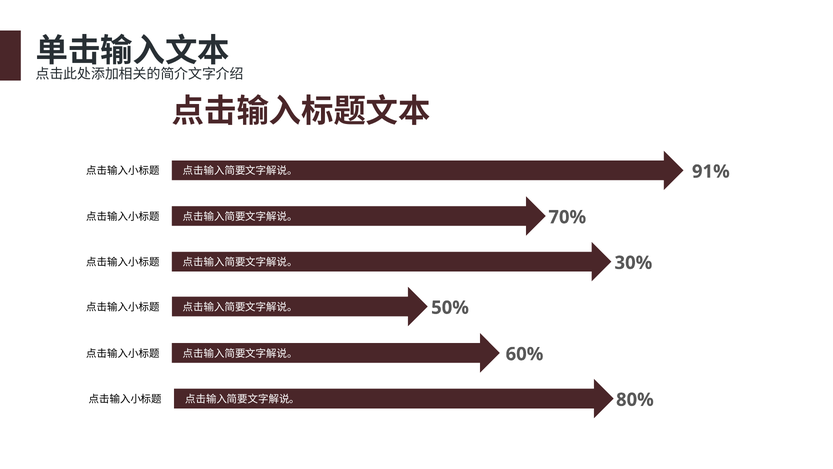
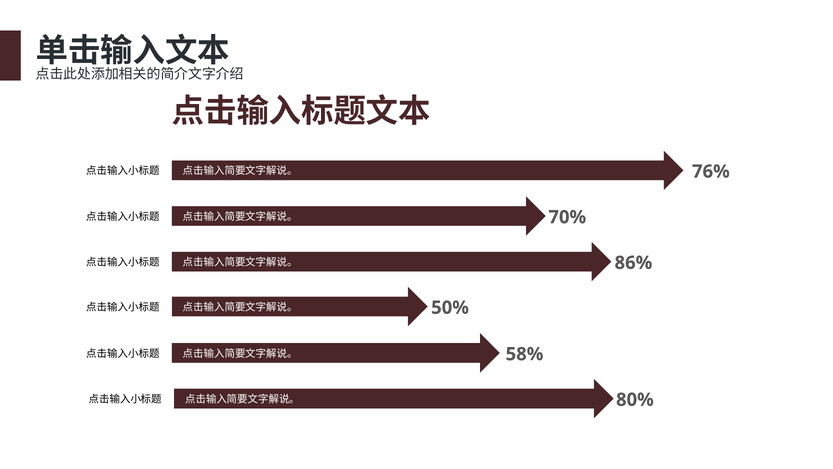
91%: 91% -> 76%
30%: 30% -> 86%
60%: 60% -> 58%
